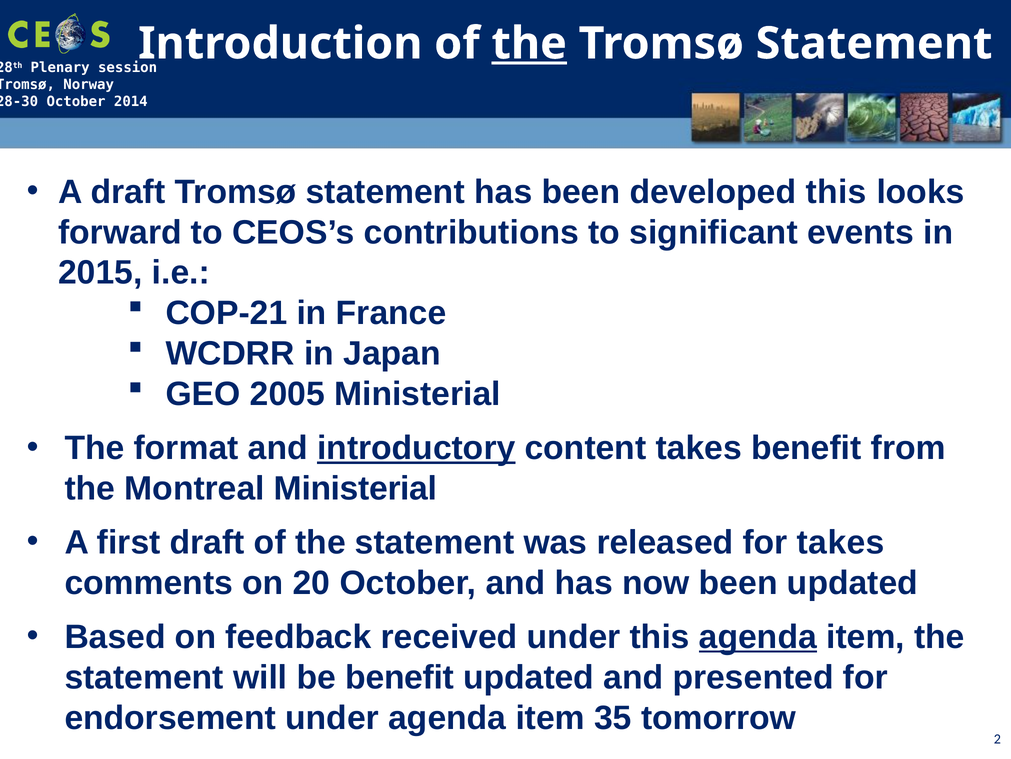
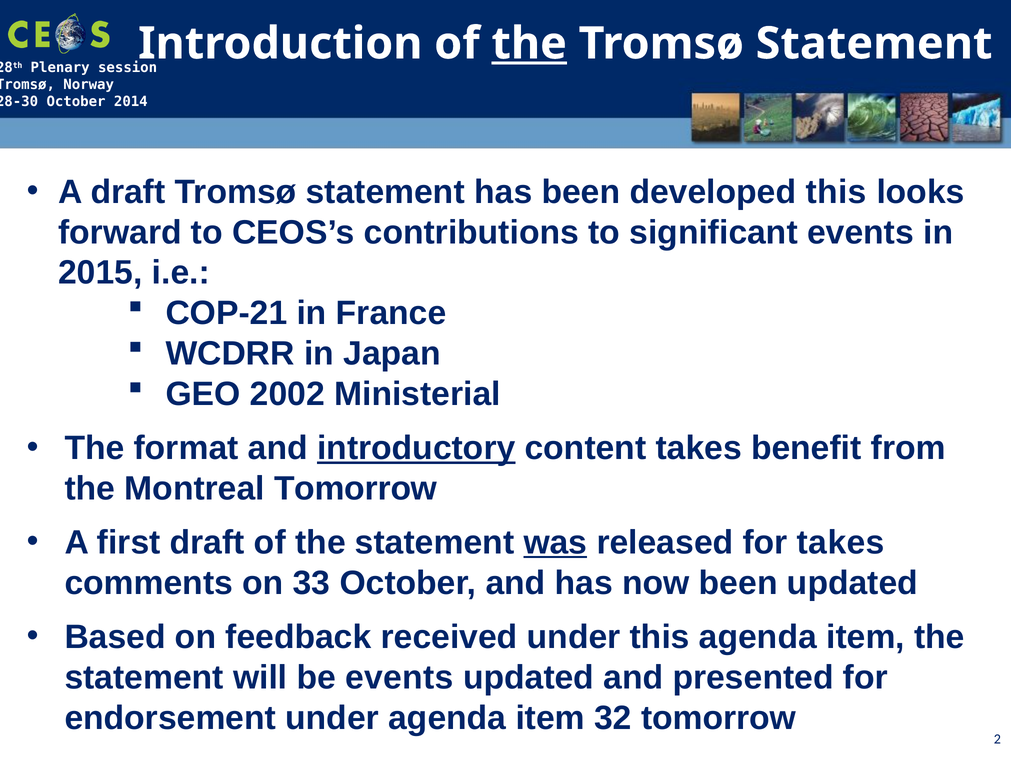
2005: 2005 -> 2002
Montreal Ministerial: Ministerial -> Tomorrow
was underline: none -> present
20: 20 -> 33
agenda at (758, 636) underline: present -> none
be benefit: benefit -> events
35: 35 -> 32
